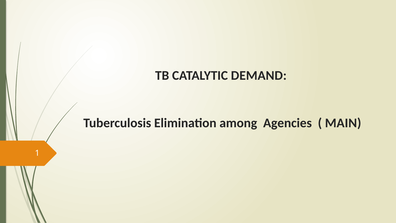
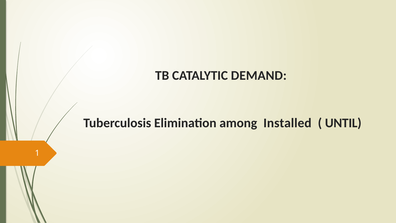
Agencies: Agencies -> Installed
MAIN: MAIN -> UNTIL
